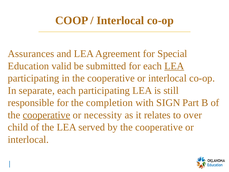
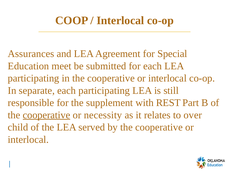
valid: valid -> meet
LEA at (174, 66) underline: present -> none
completion: completion -> supplement
SIGN: SIGN -> REST
